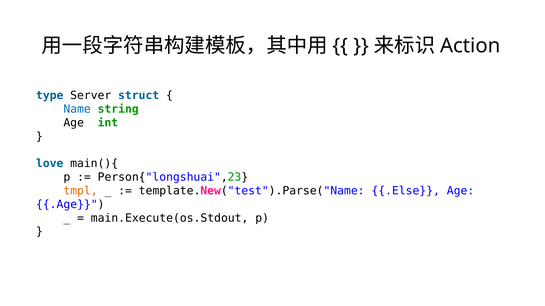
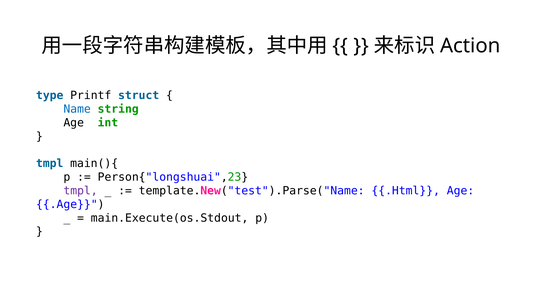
Server: Server -> Printf
love at (50, 164): love -> tmpl
tmpl at (81, 191) colour: orange -> purple
.Else: .Else -> .Html
